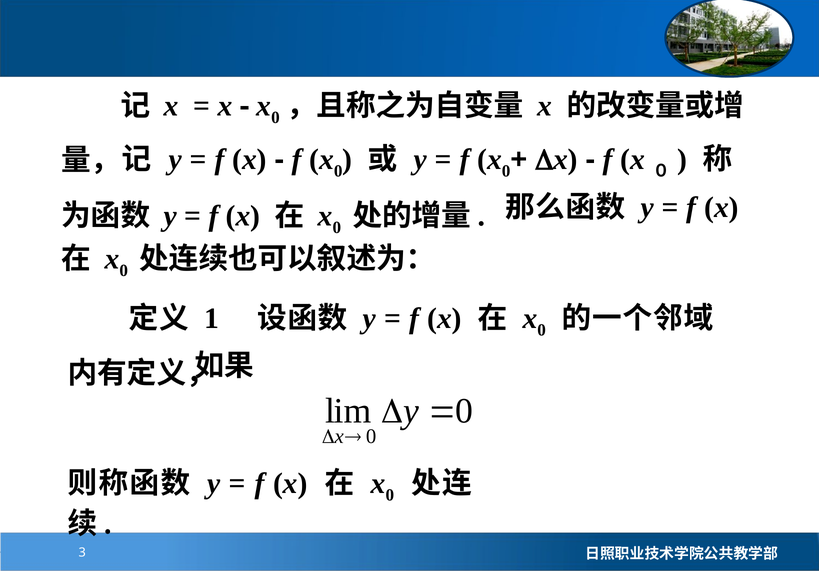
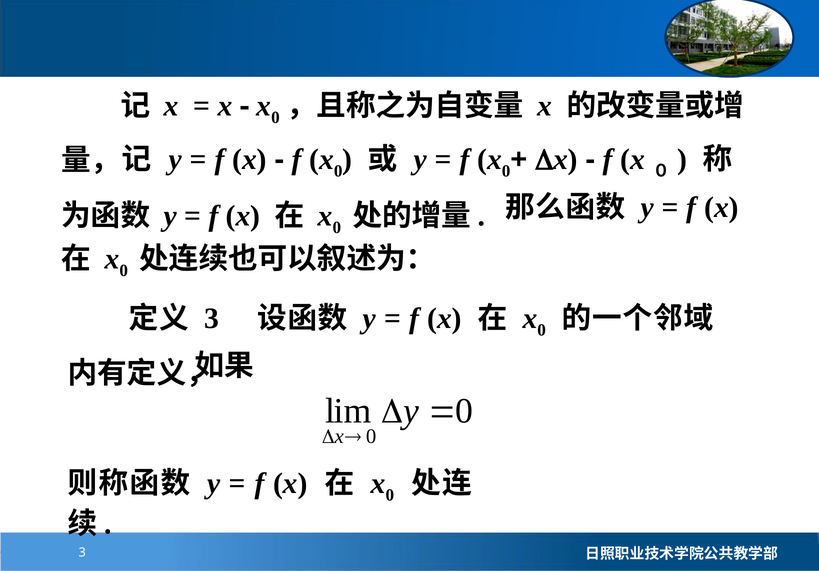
1 at (211, 319): 1 -> 3
